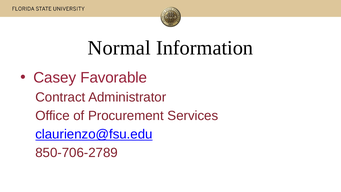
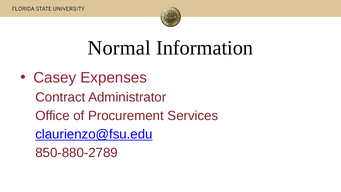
Favorable: Favorable -> Expenses
850-706-2789: 850-706-2789 -> 850-880-2789
